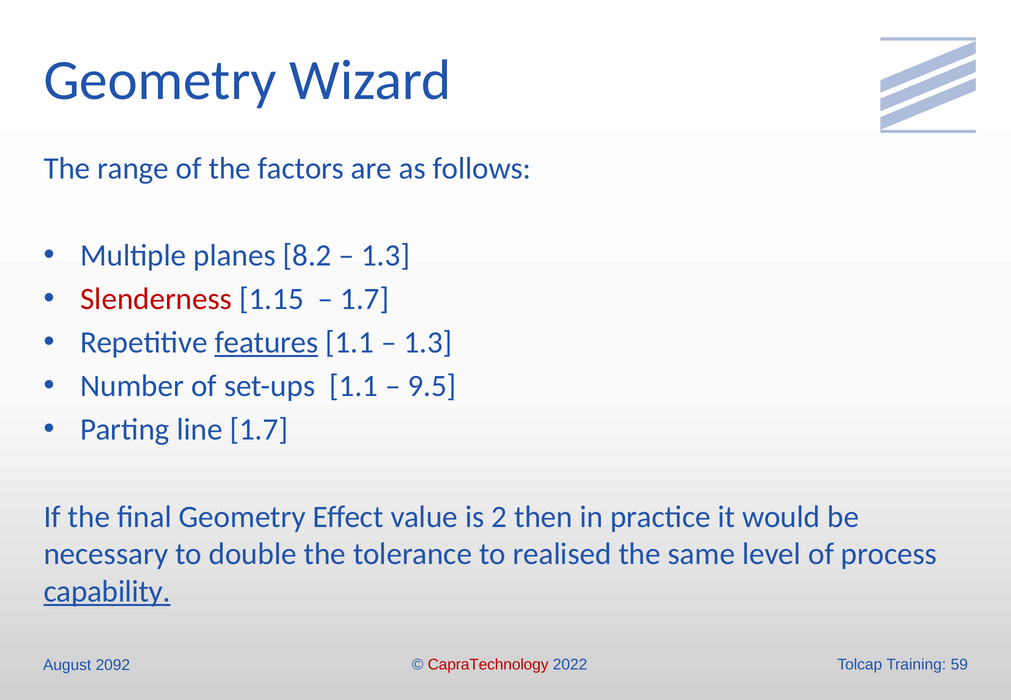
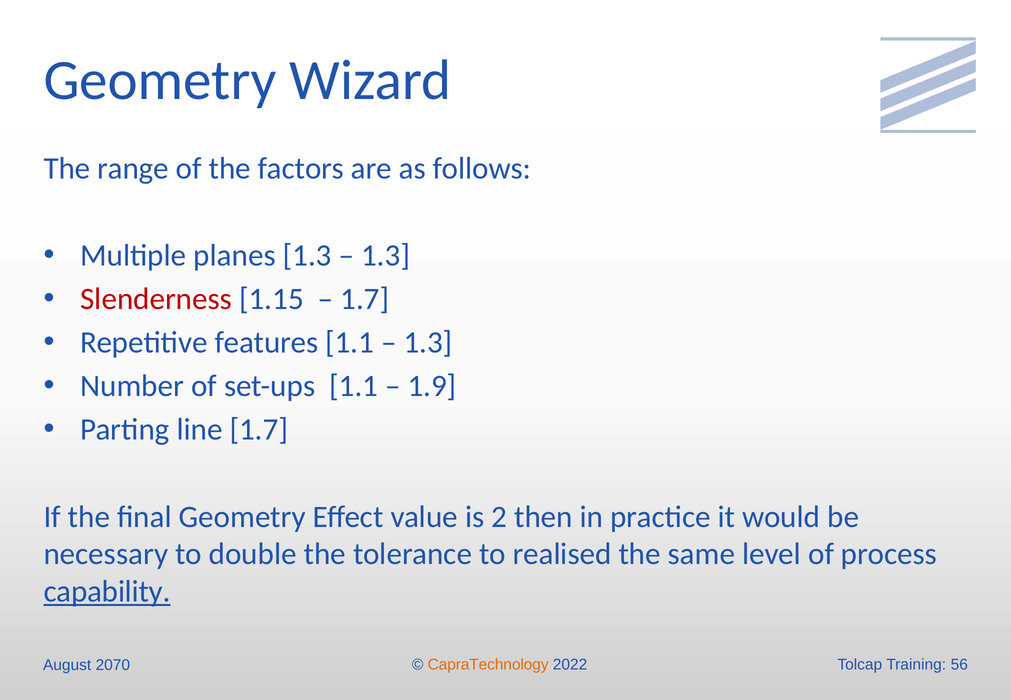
planes 8.2: 8.2 -> 1.3
features underline: present -> none
9.5: 9.5 -> 1.9
2092: 2092 -> 2070
CapraTechnology colour: red -> orange
59: 59 -> 56
